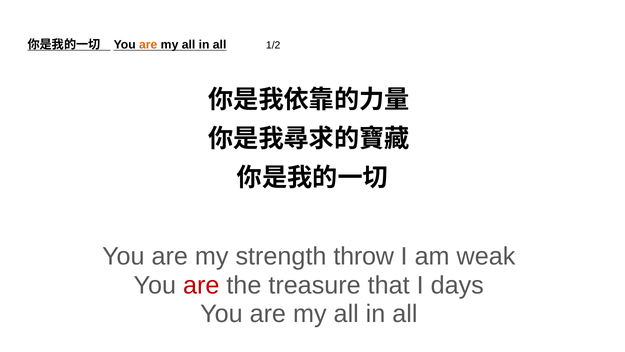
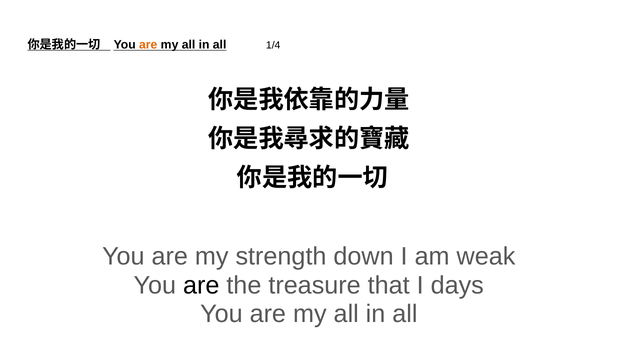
1/2: 1/2 -> 1/4
throw: throw -> down
are at (201, 285) colour: red -> black
